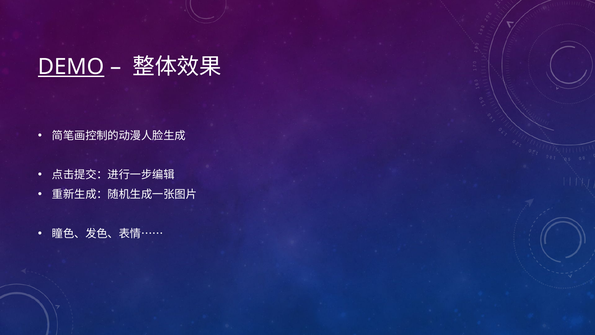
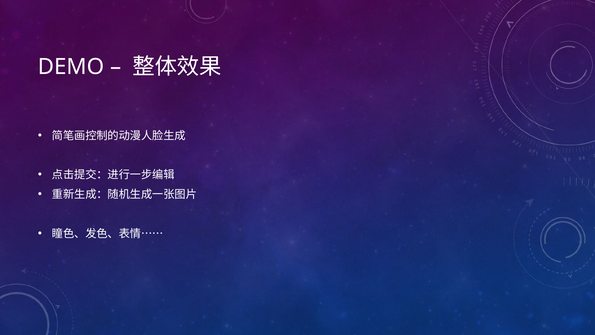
DEMO underline: present -> none
